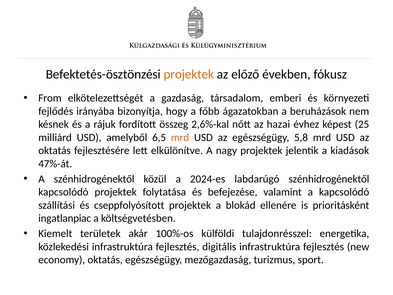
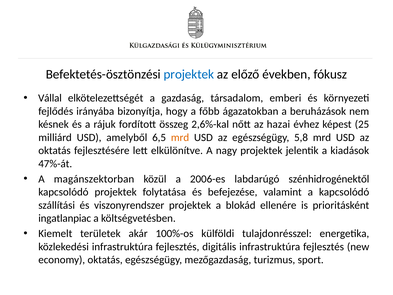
projektek at (189, 74) colour: orange -> blue
From: From -> Vállal
A szénhidrogénektől: szénhidrogénektől -> magánszektorban
2024-es: 2024-es -> 2006-es
cseppfolyósított: cseppfolyósított -> viszonyrendszer
